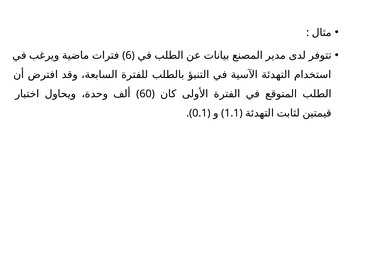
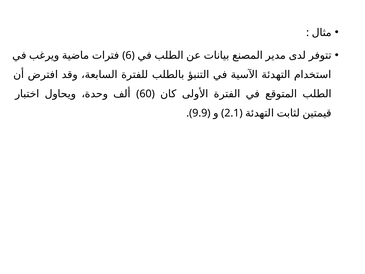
0.1: 0.1 -> 9.9
1.1: 1.1 -> 2.1
